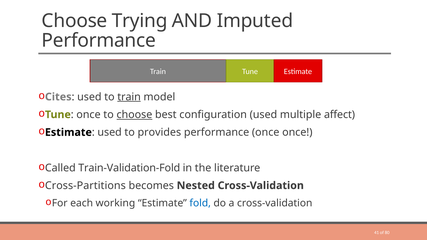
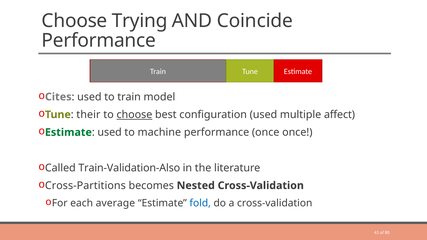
Imputed: Imputed -> Coincide
train at (129, 97) underline: present -> none
once at (88, 115): once -> their
Estimate at (68, 132) colour: black -> green
provides: provides -> machine
Train-Validation-Fold: Train-Validation-Fold -> Train-Validation-Also
working: working -> average
